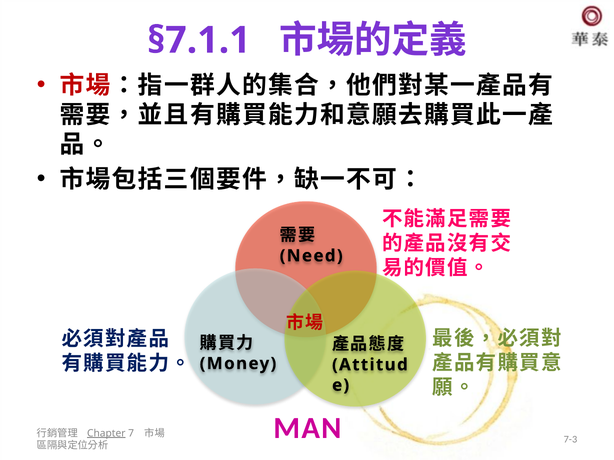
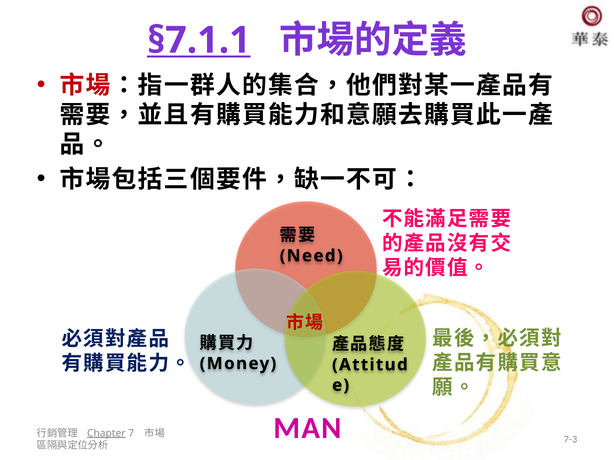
§7.1.1 underline: none -> present
